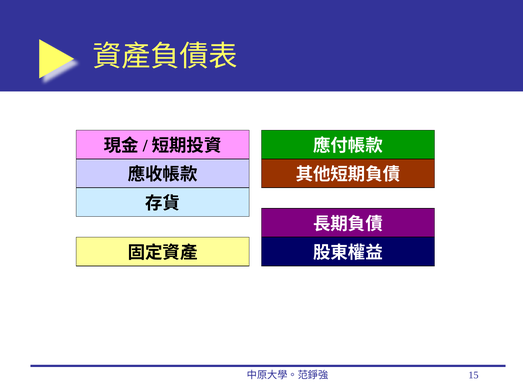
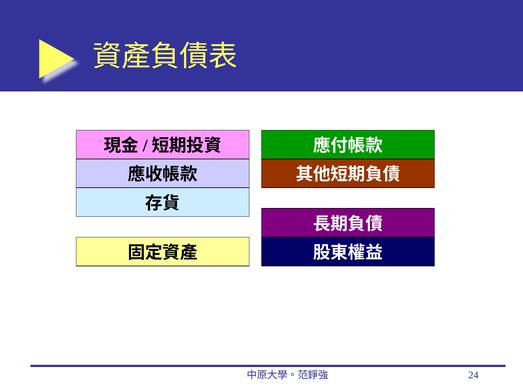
15: 15 -> 24
